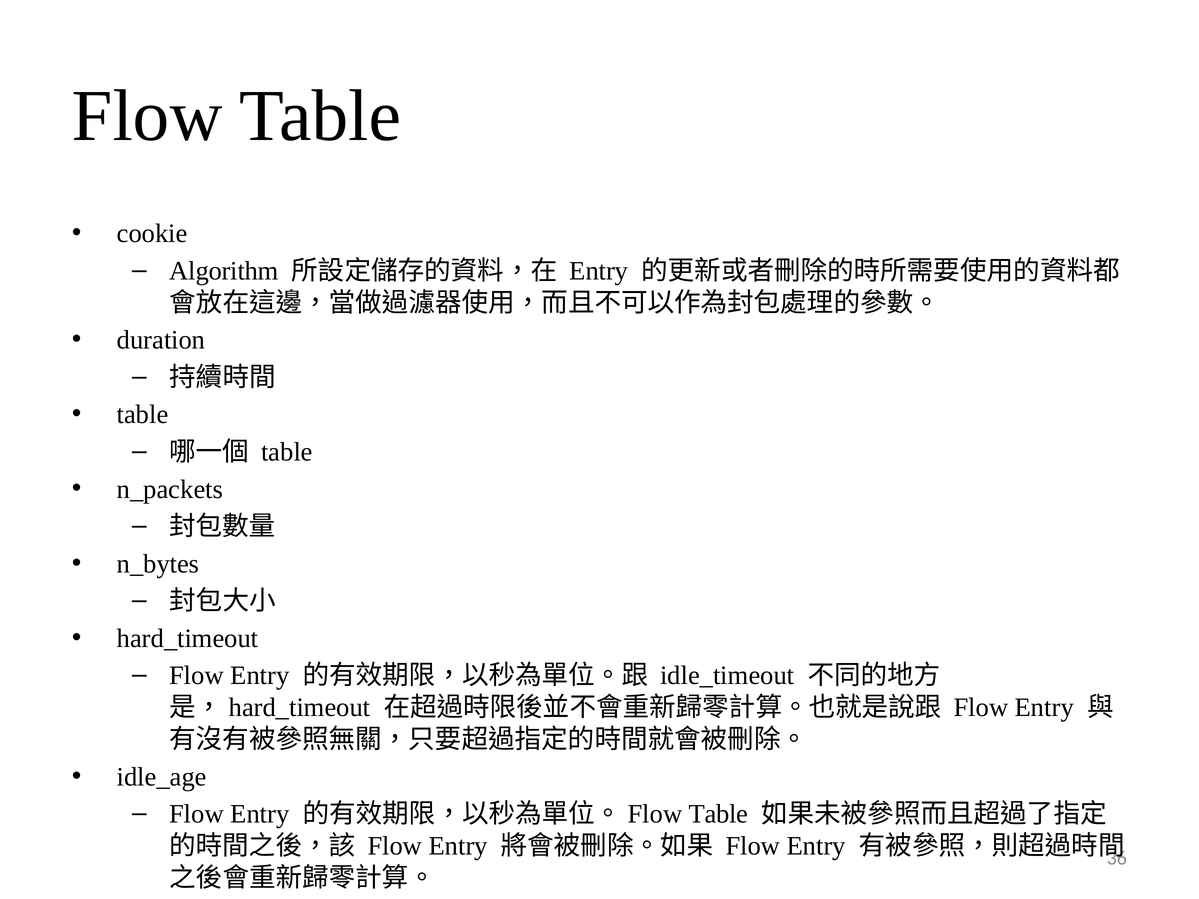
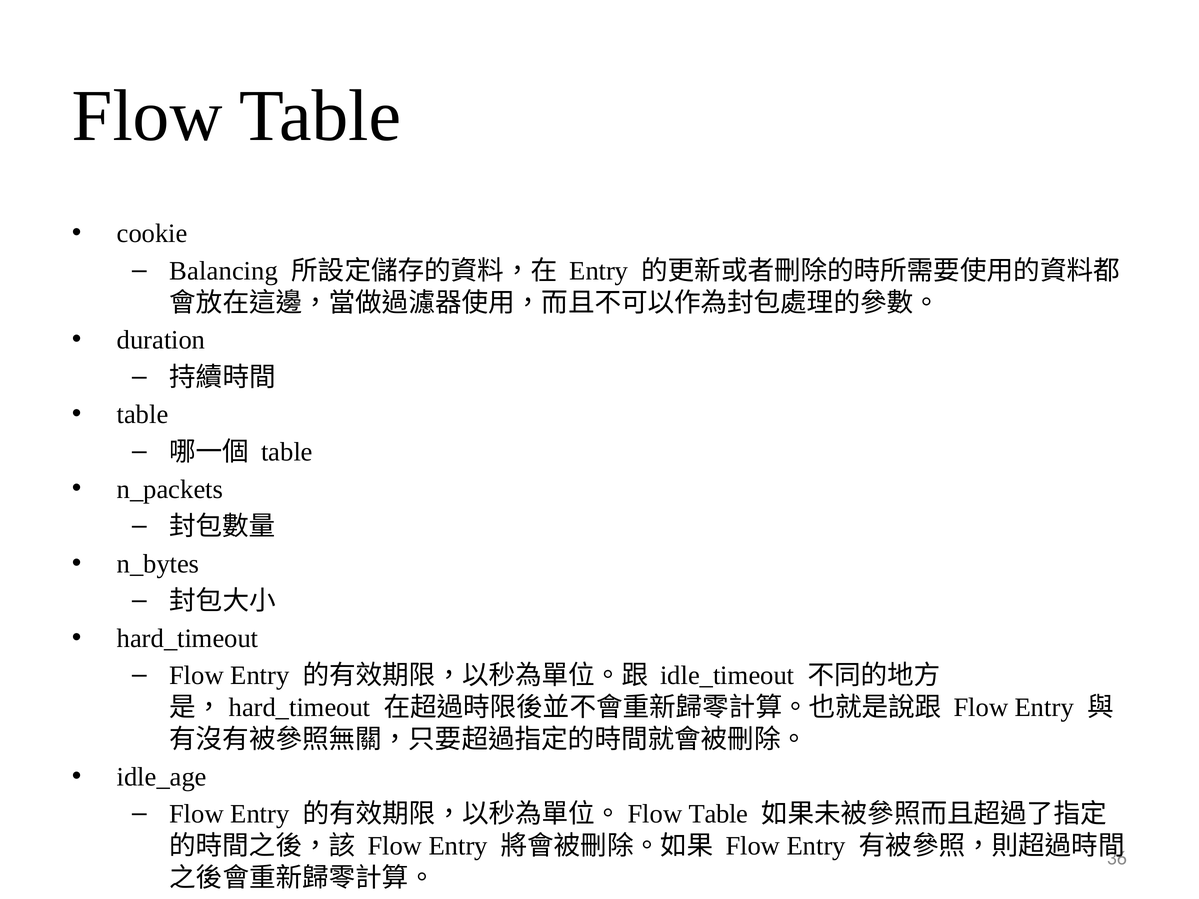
Algorithm: Algorithm -> Balancing
